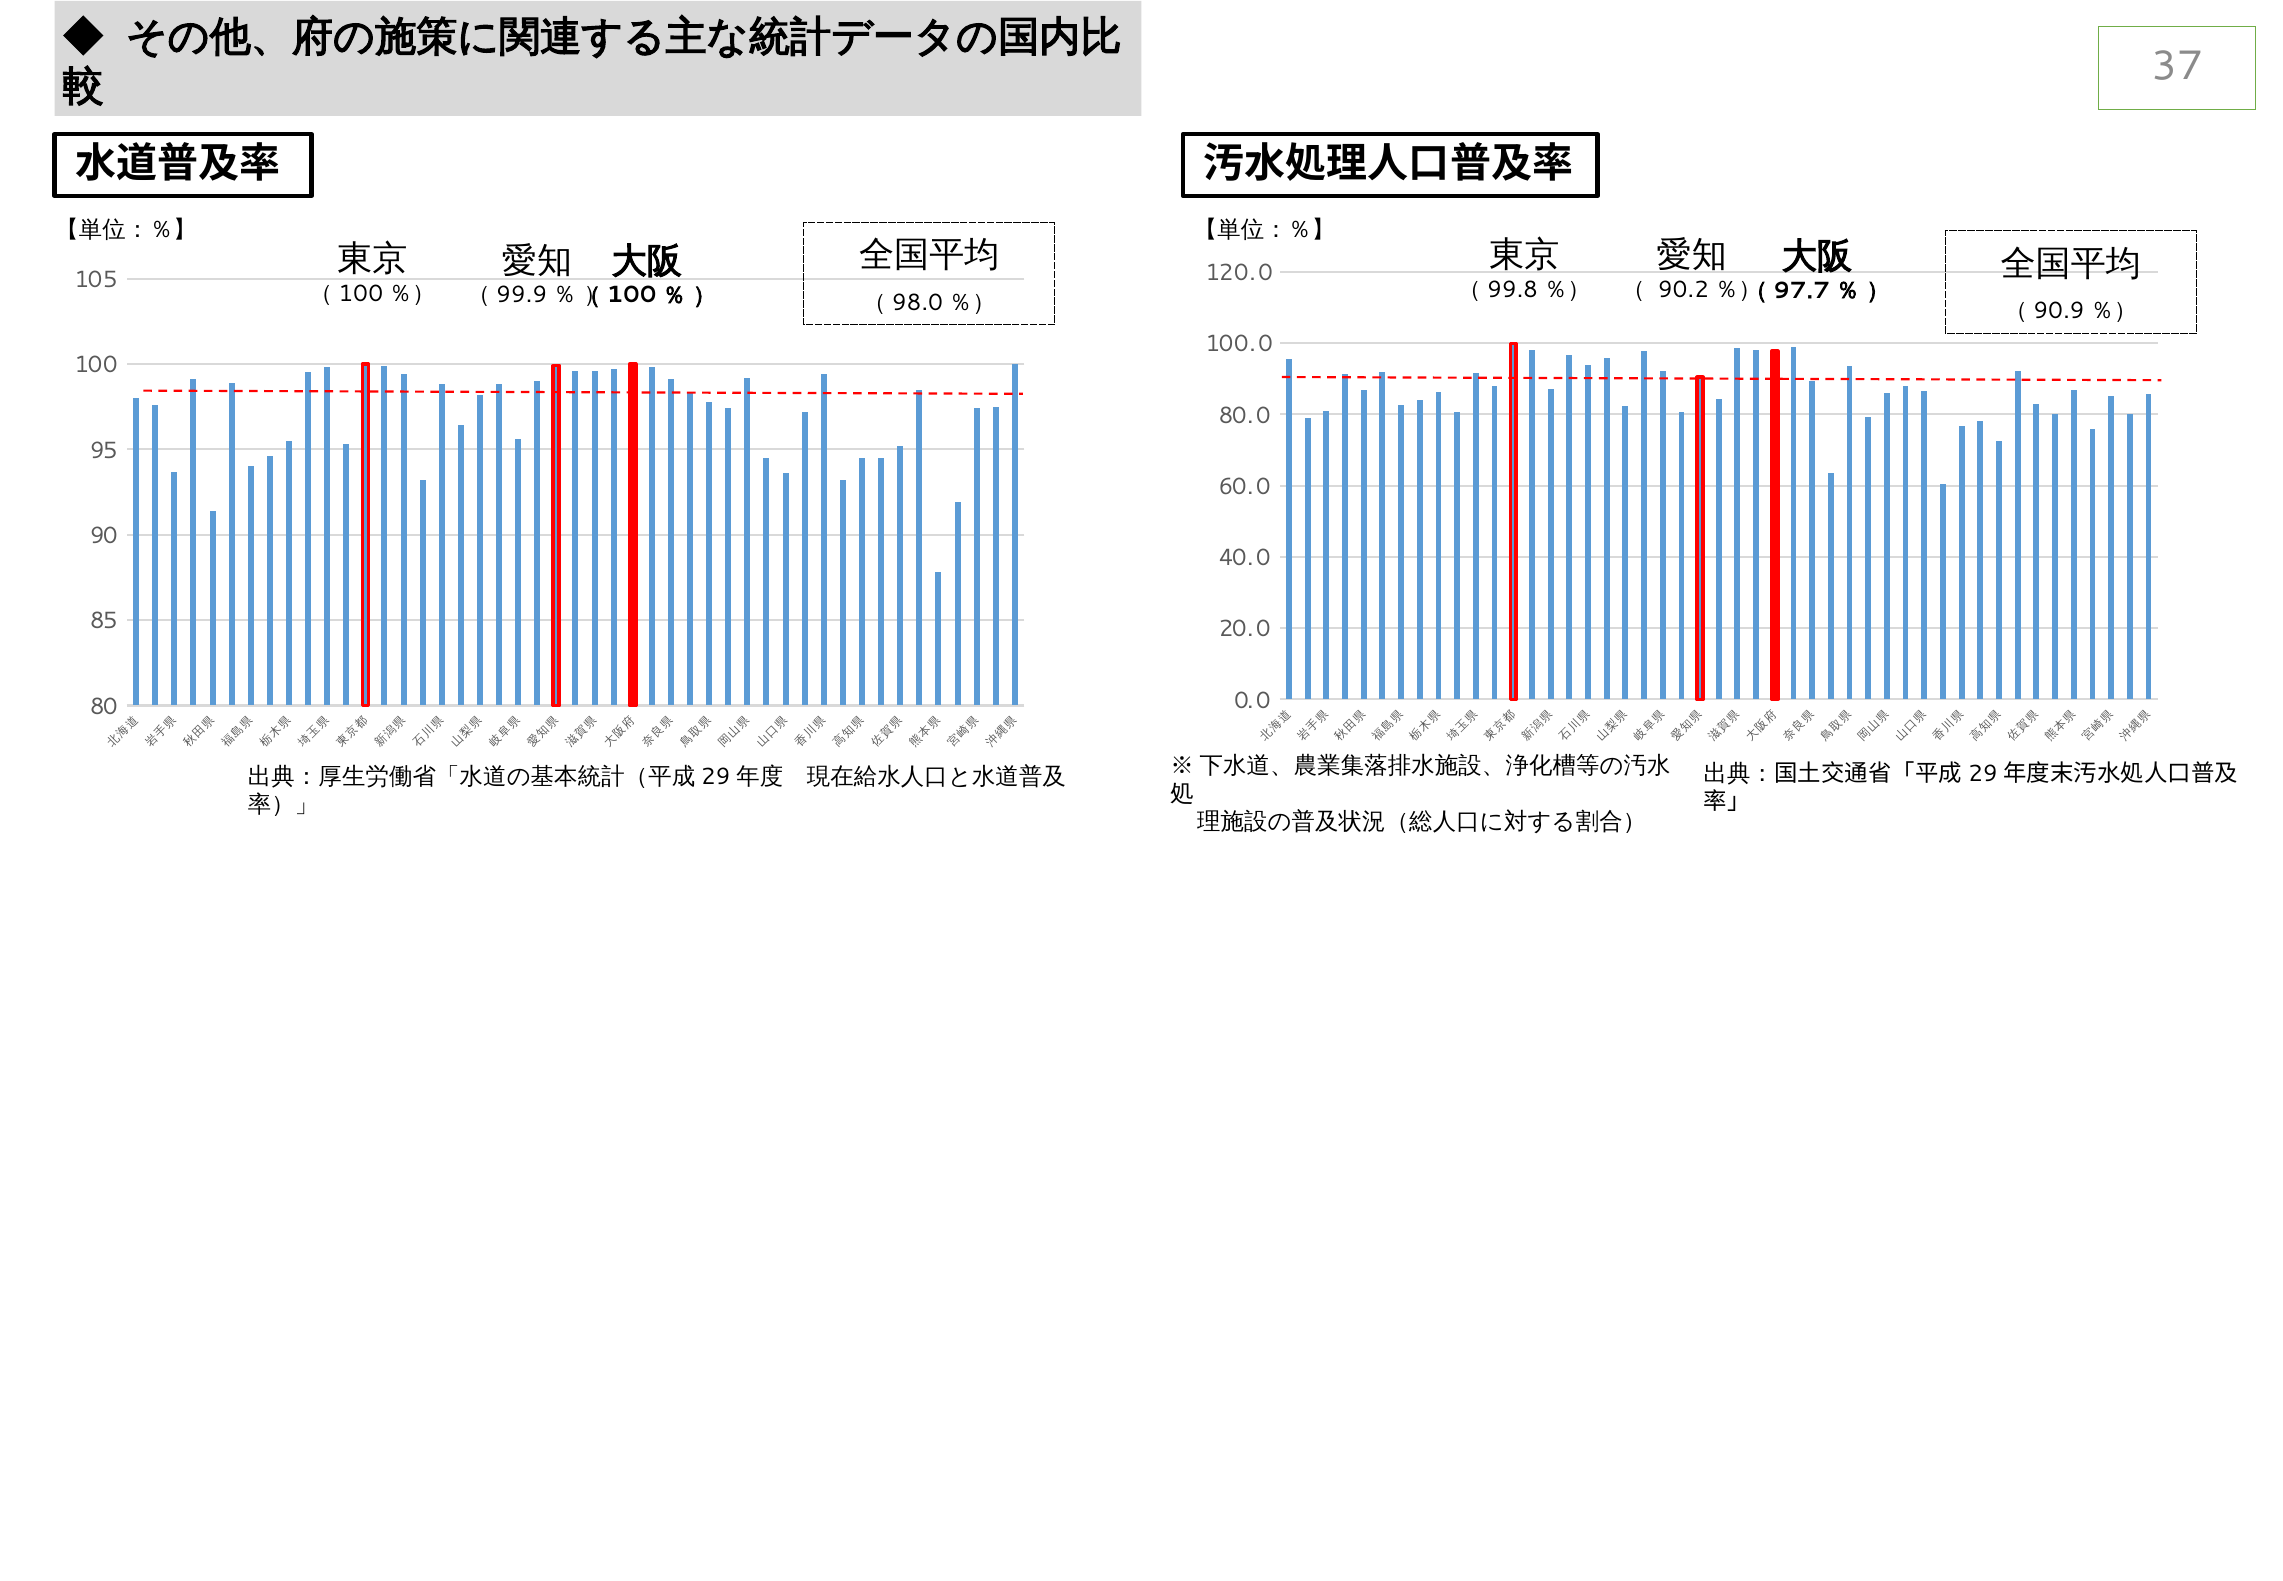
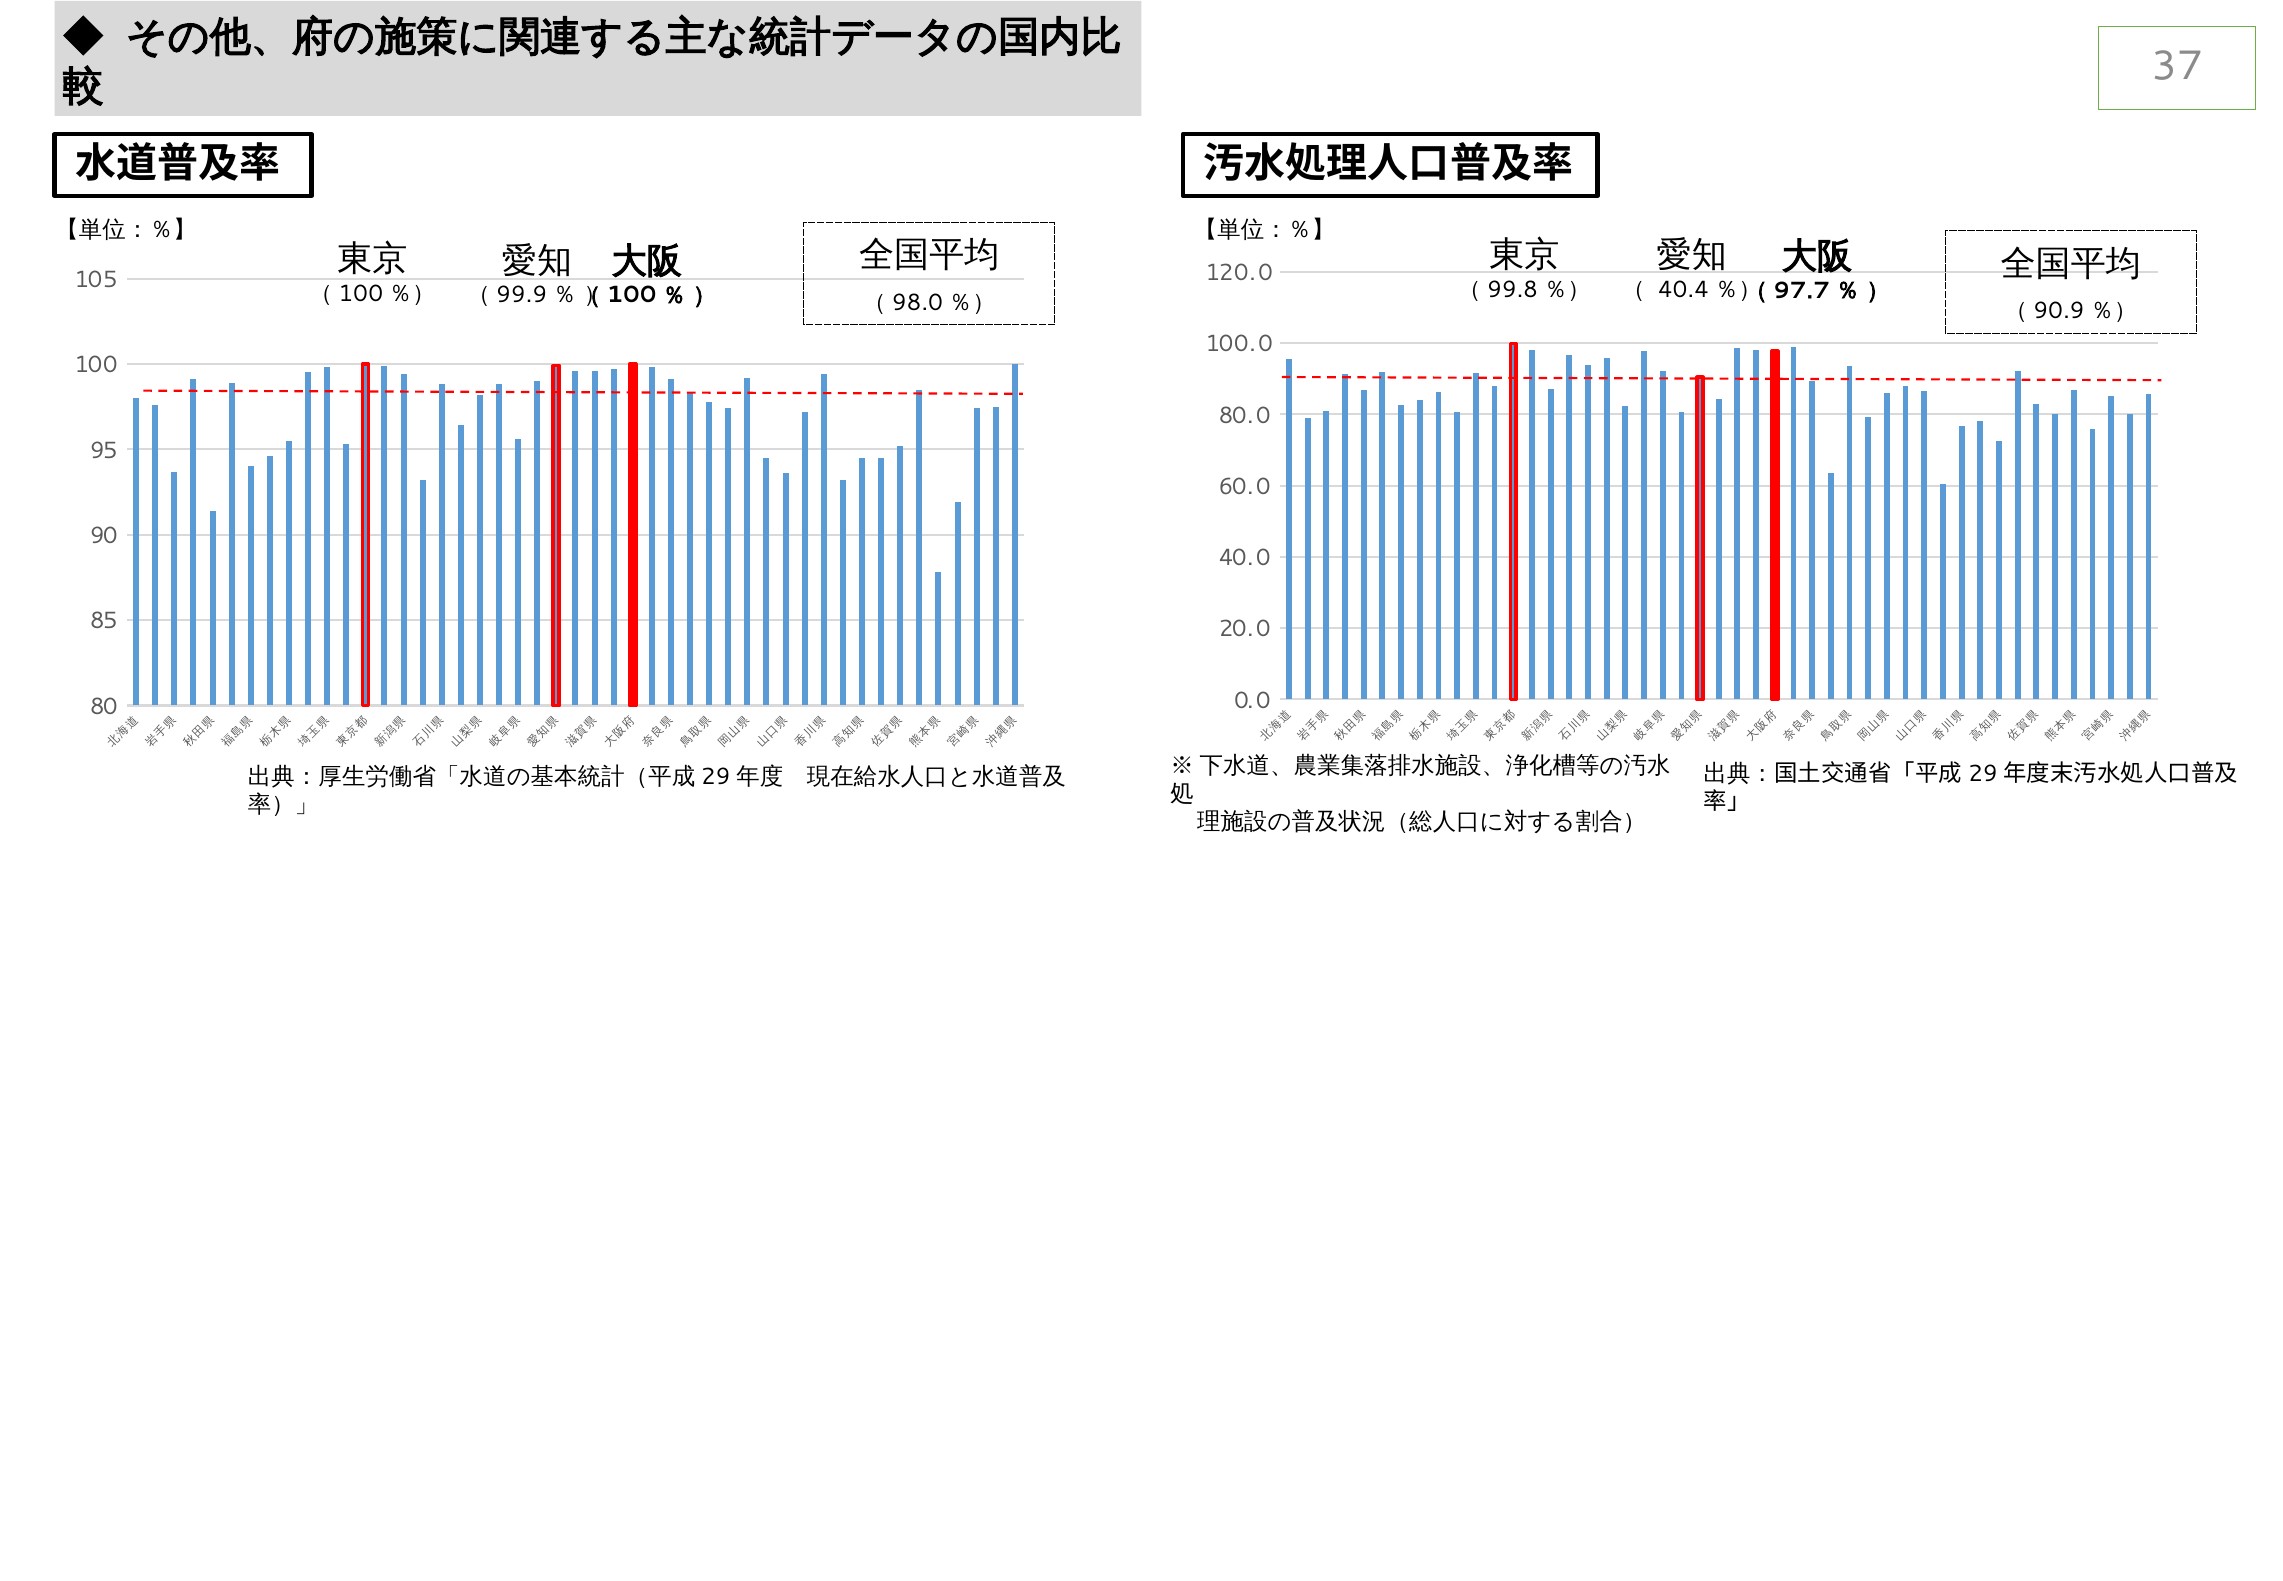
90.2: 90.2 -> 40.4
